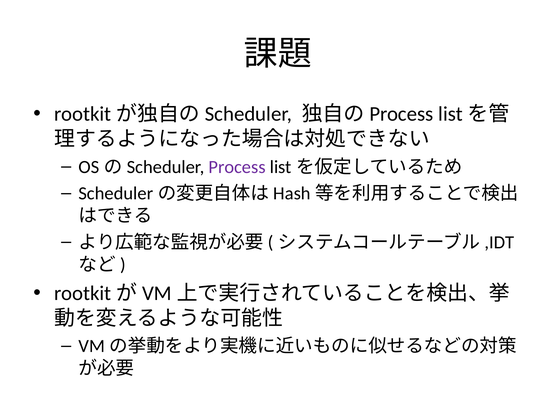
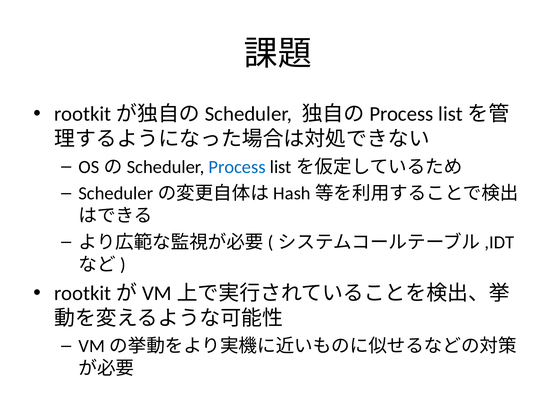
Process colour: purple -> blue
